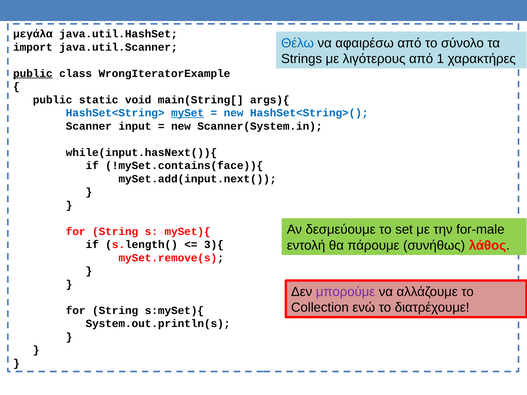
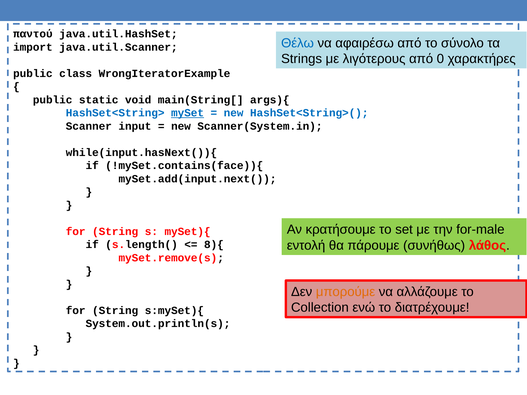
μεγάλα: μεγάλα -> παντού
1: 1 -> 0
public at (33, 73) underline: present -> none
δεσμεύουμε: δεσμεύουμε -> κρατήσουμε
3){: 3){ -> 8){
μπορούμε colour: purple -> orange
